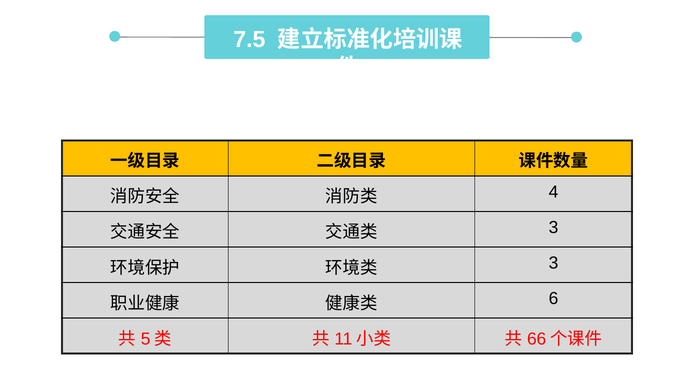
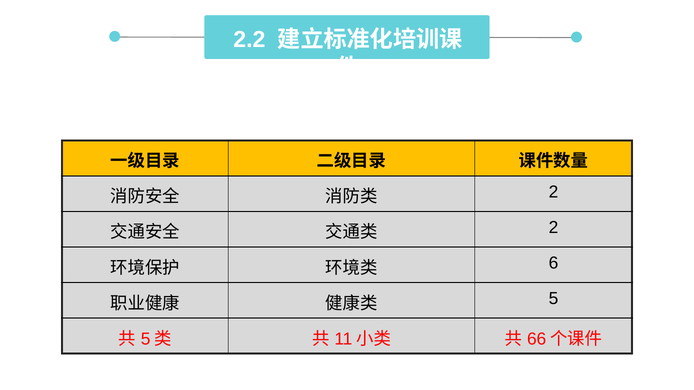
7.5: 7.5 -> 2.2
4 at (553, 192): 4 -> 2
3 at (553, 228): 3 -> 2
3 at (553, 263): 3 -> 6
6: 6 -> 5
